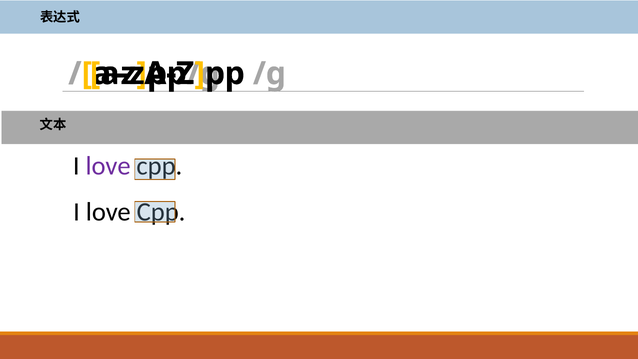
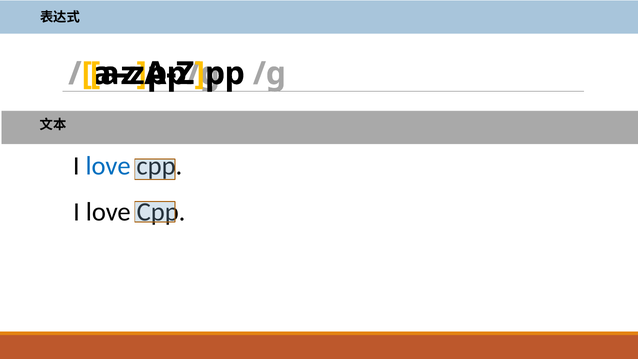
love at (108, 166) colour: purple -> blue
